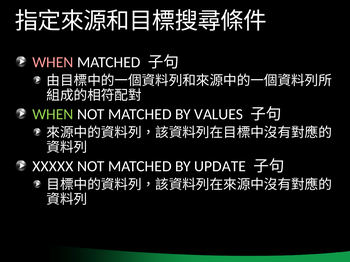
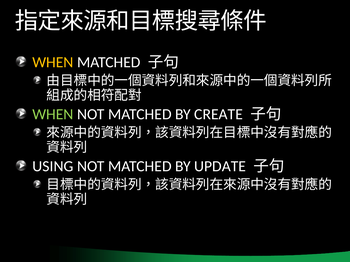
WHEN at (53, 62) colour: pink -> yellow
VALUES: VALUES -> CREATE
XXXXX: XXXXX -> USING
